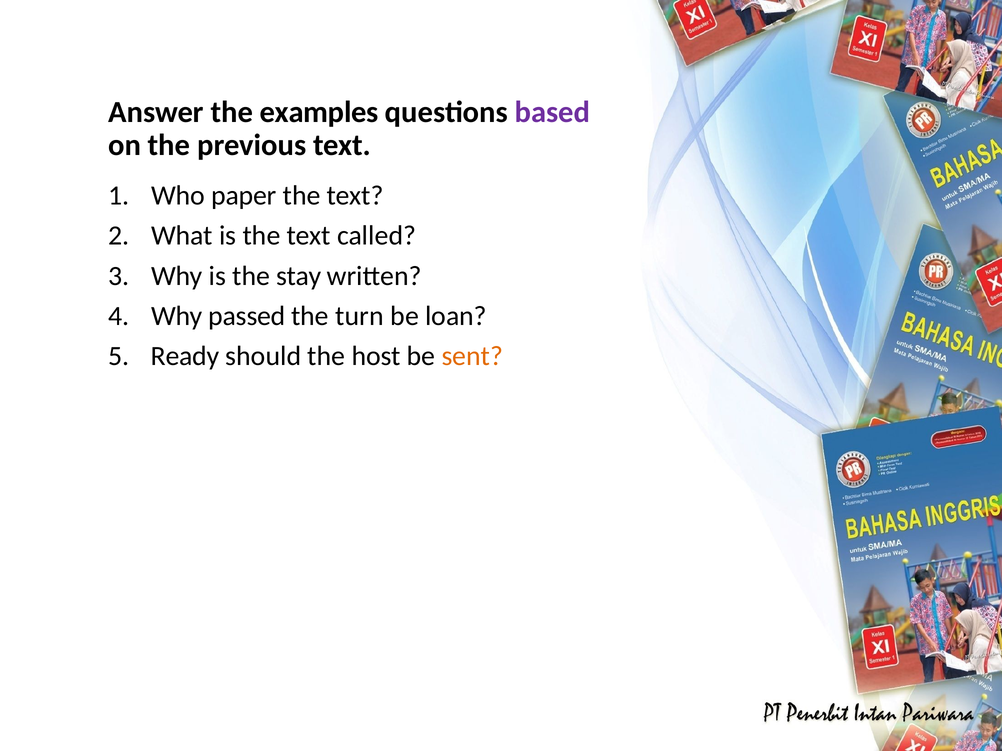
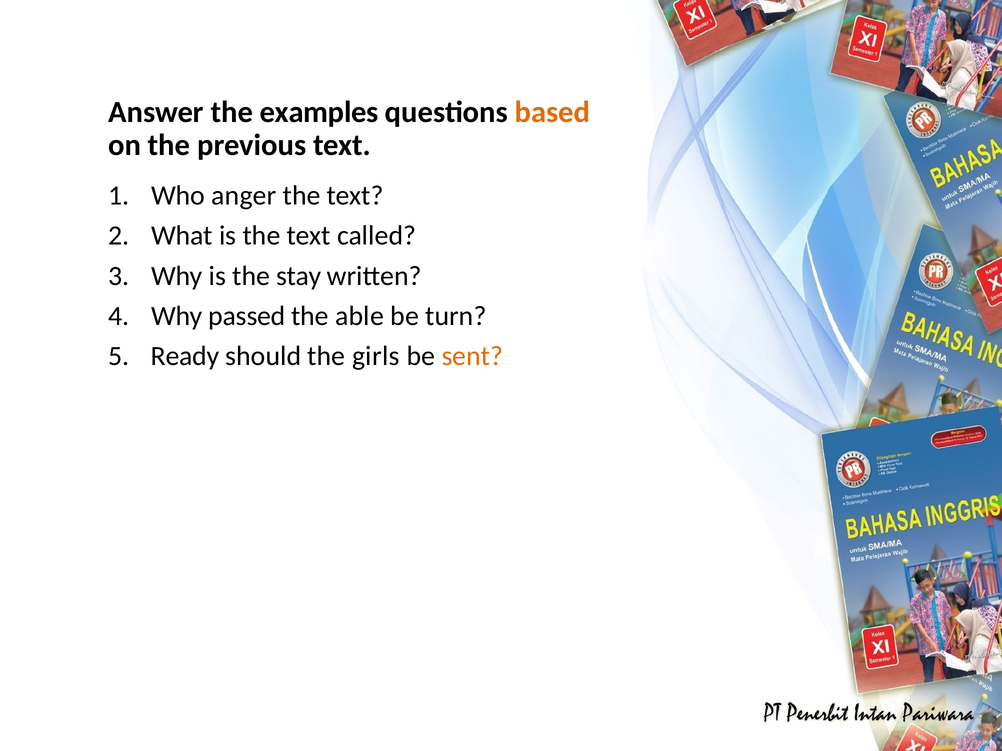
based colour: purple -> orange
paper: paper -> anger
turn: turn -> able
loan: loan -> turn
host: host -> girls
